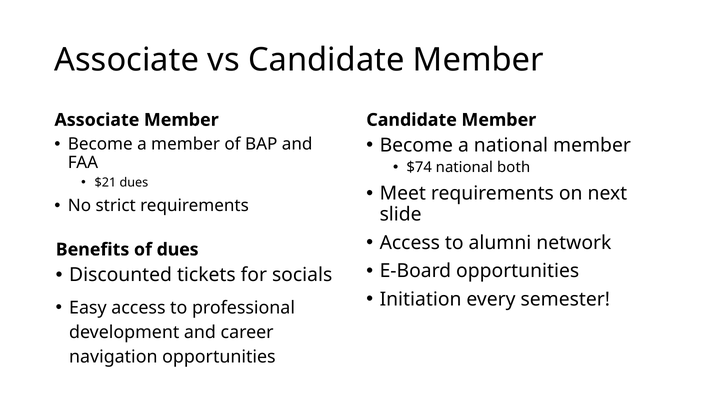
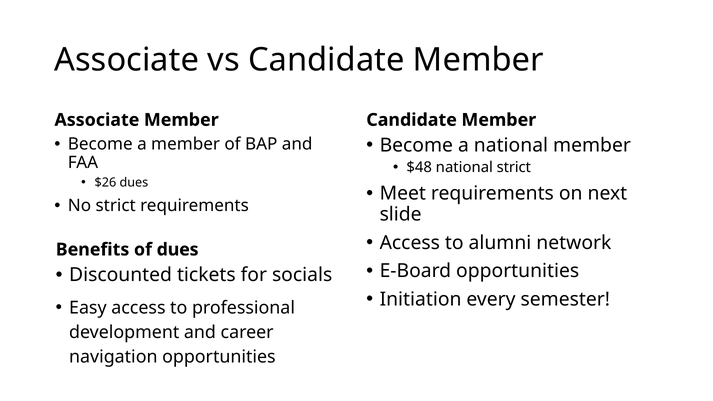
$74: $74 -> $48
national both: both -> strict
$21: $21 -> $26
